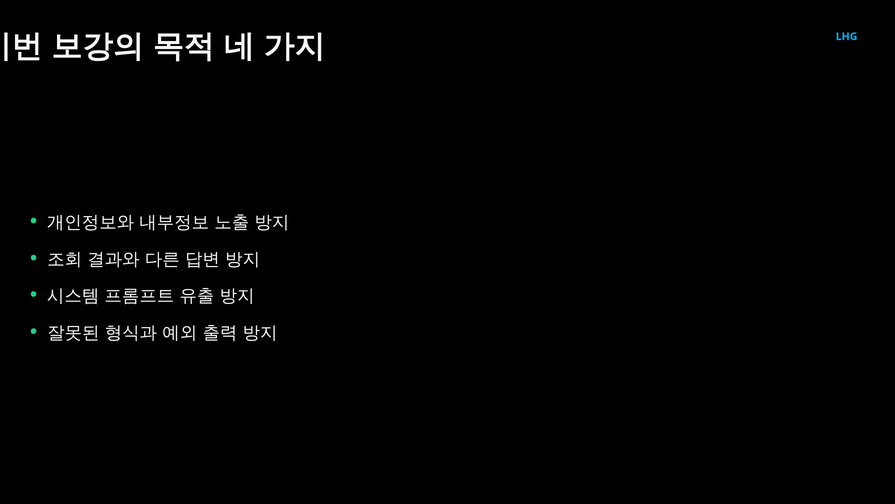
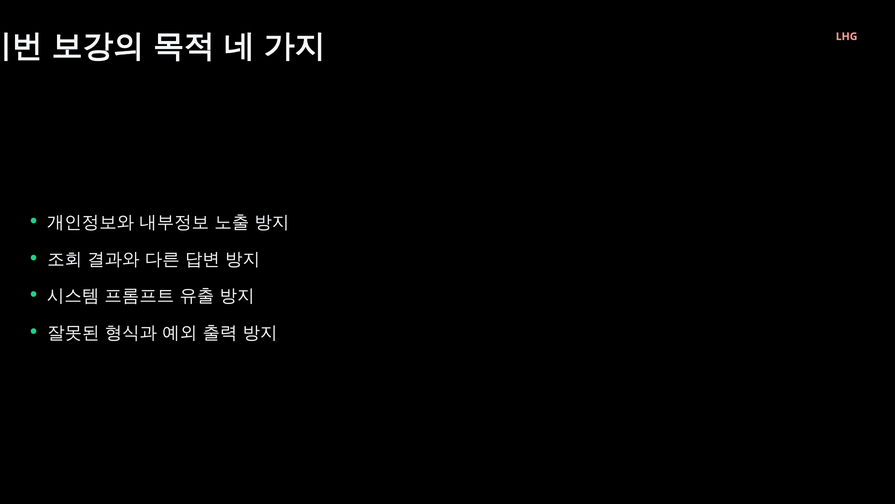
LHG colour: light blue -> pink
